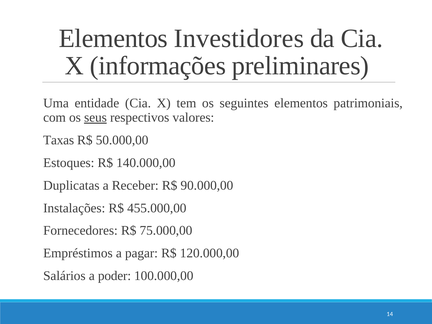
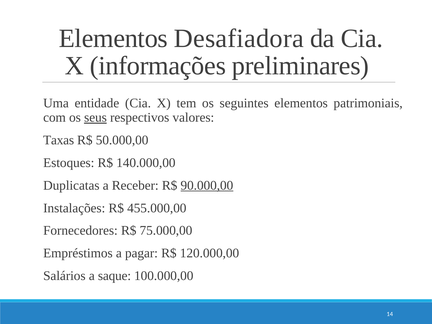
Investidores: Investidores -> Desafiadora
90.000,00 underline: none -> present
poder: poder -> saque
